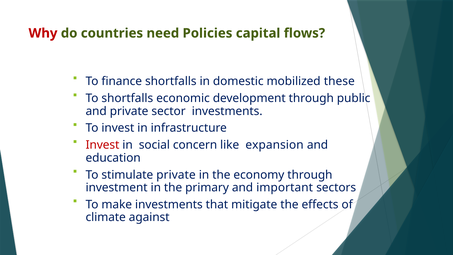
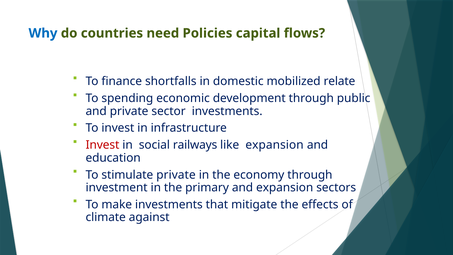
Why colour: red -> blue
these: these -> relate
To shortfalls: shortfalls -> spending
concern: concern -> railways
and important: important -> expansion
